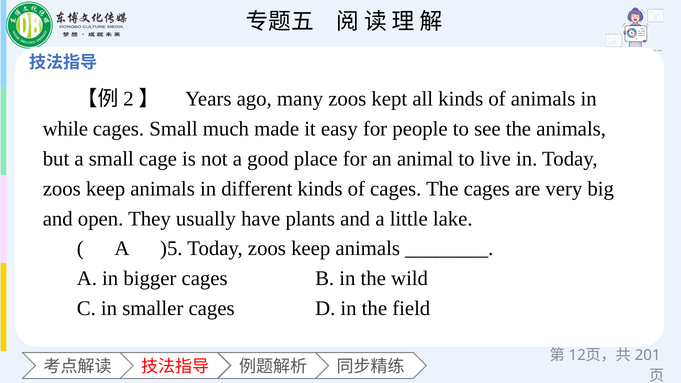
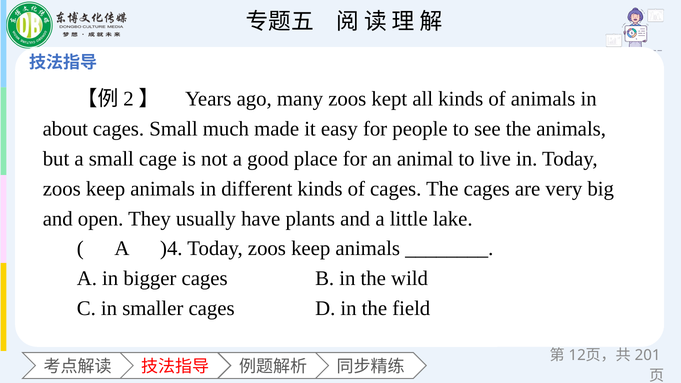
while: while -> about
)5: )5 -> )4
